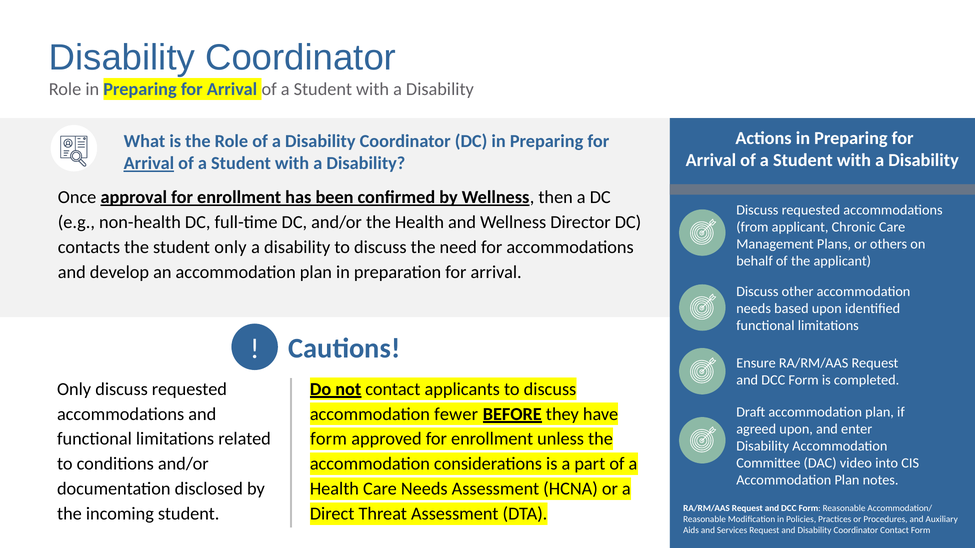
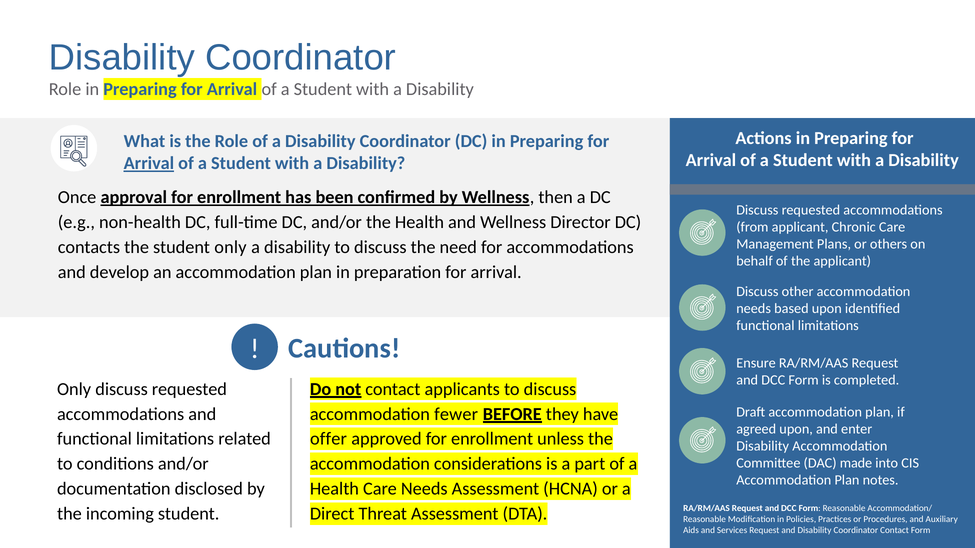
form at (328, 439): form -> offer
video: video -> made
